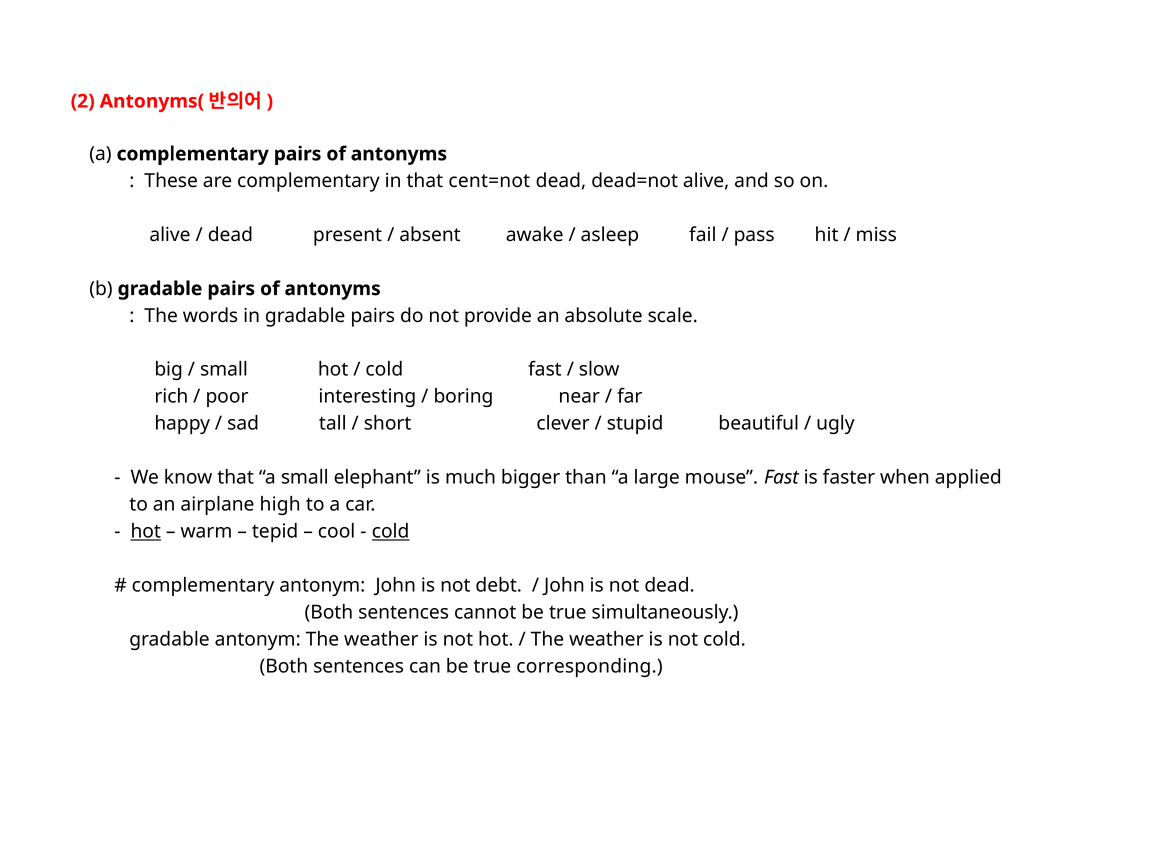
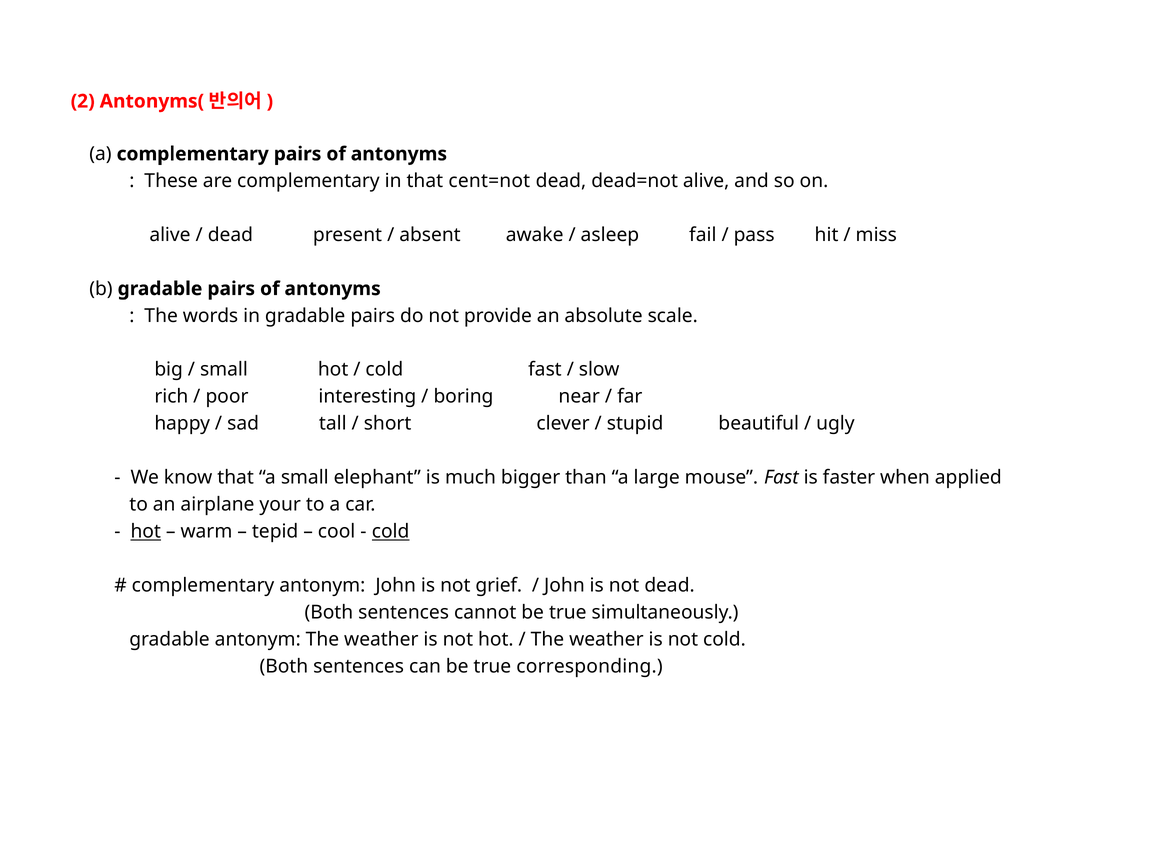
high: high -> your
debt: debt -> grief
